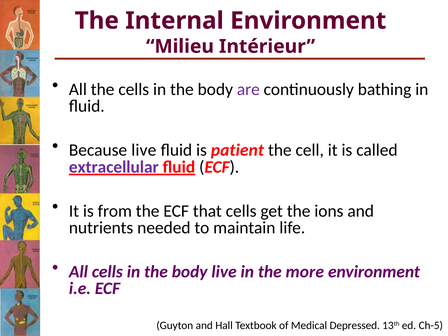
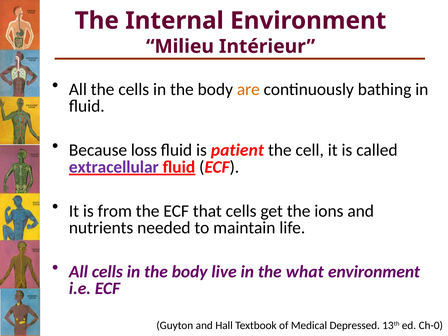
are colour: purple -> orange
Because live: live -> loss
more: more -> what
Ch-5: Ch-5 -> Ch-0
